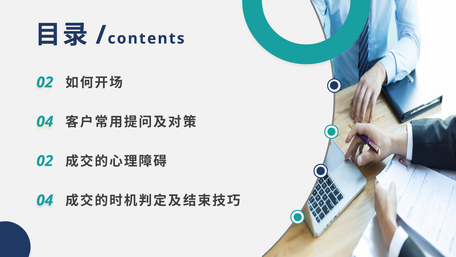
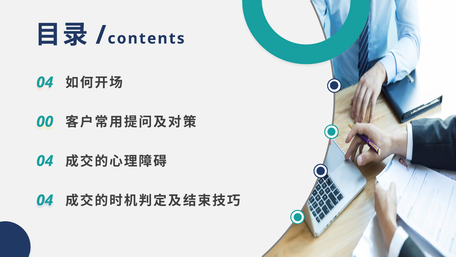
2 at (49, 82): 2 -> 4
4 at (49, 121): 4 -> 0
2 at (49, 161): 2 -> 4
